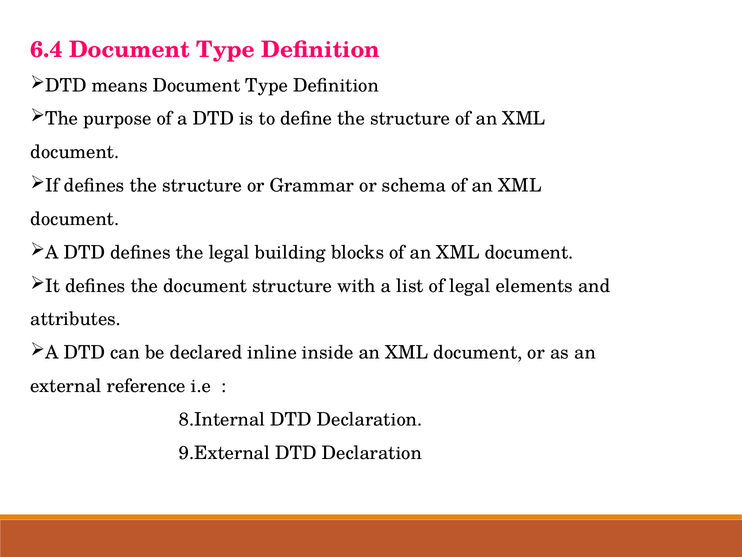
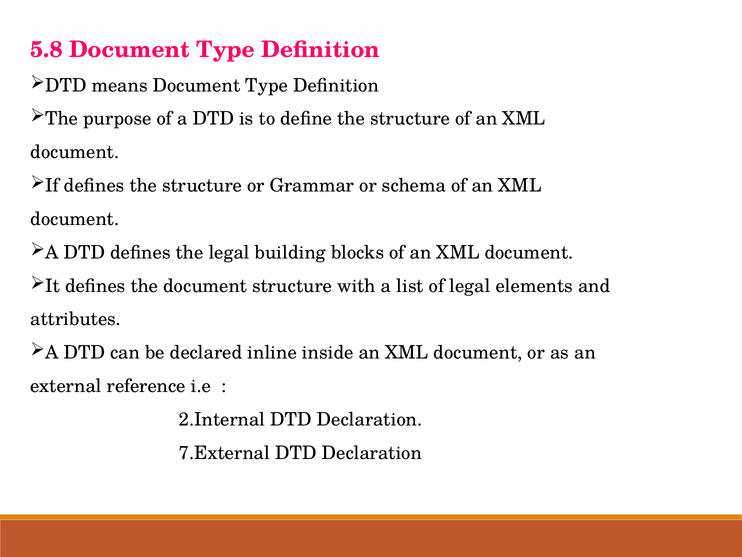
6.4: 6.4 -> 5.8
8.Internal: 8.Internal -> 2.Internal
9.External: 9.External -> 7.External
